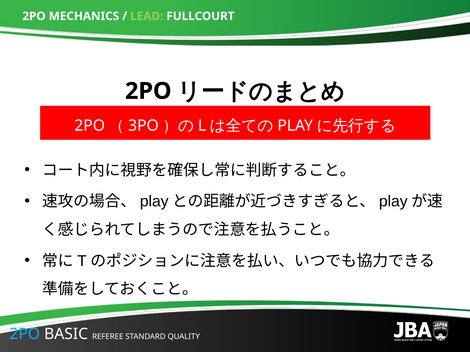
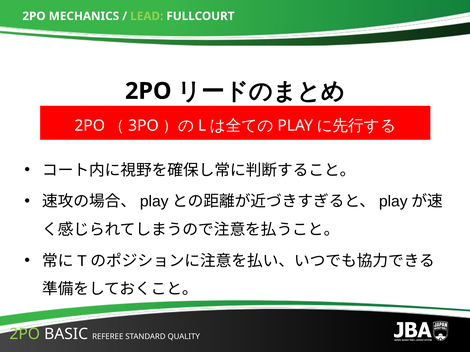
2PO at (25, 335) colour: light blue -> light green
